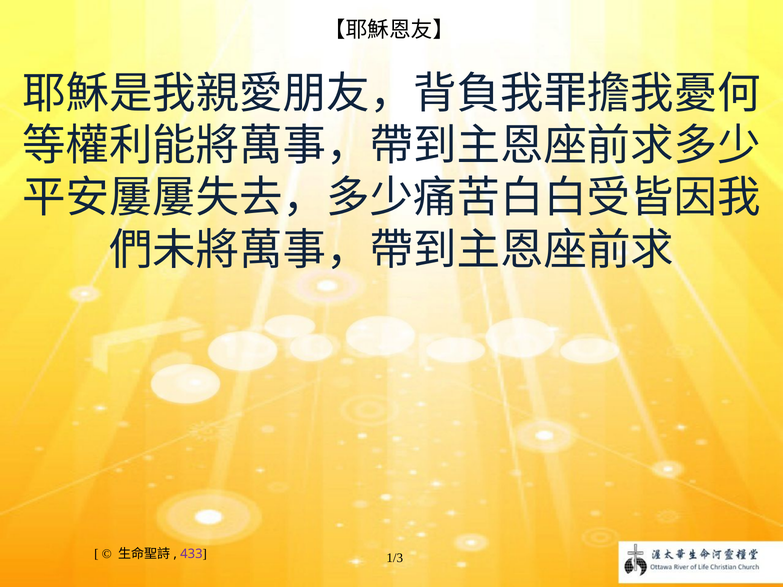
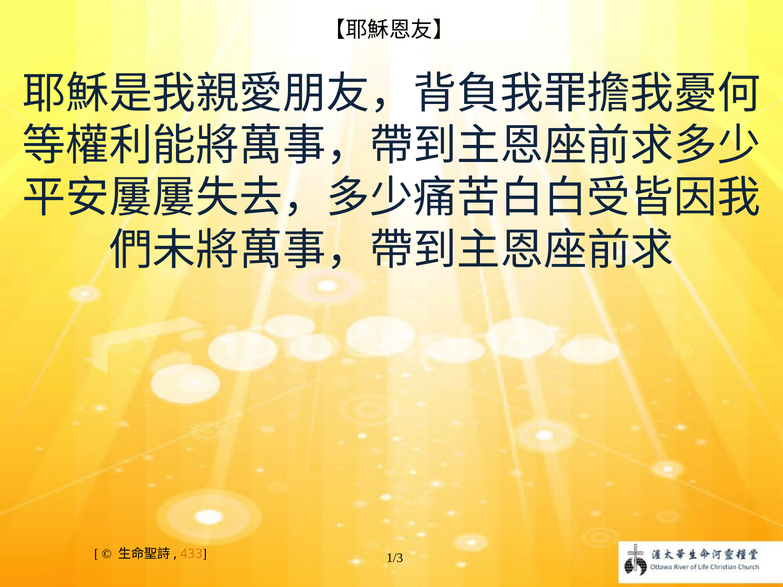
433 colour: purple -> orange
